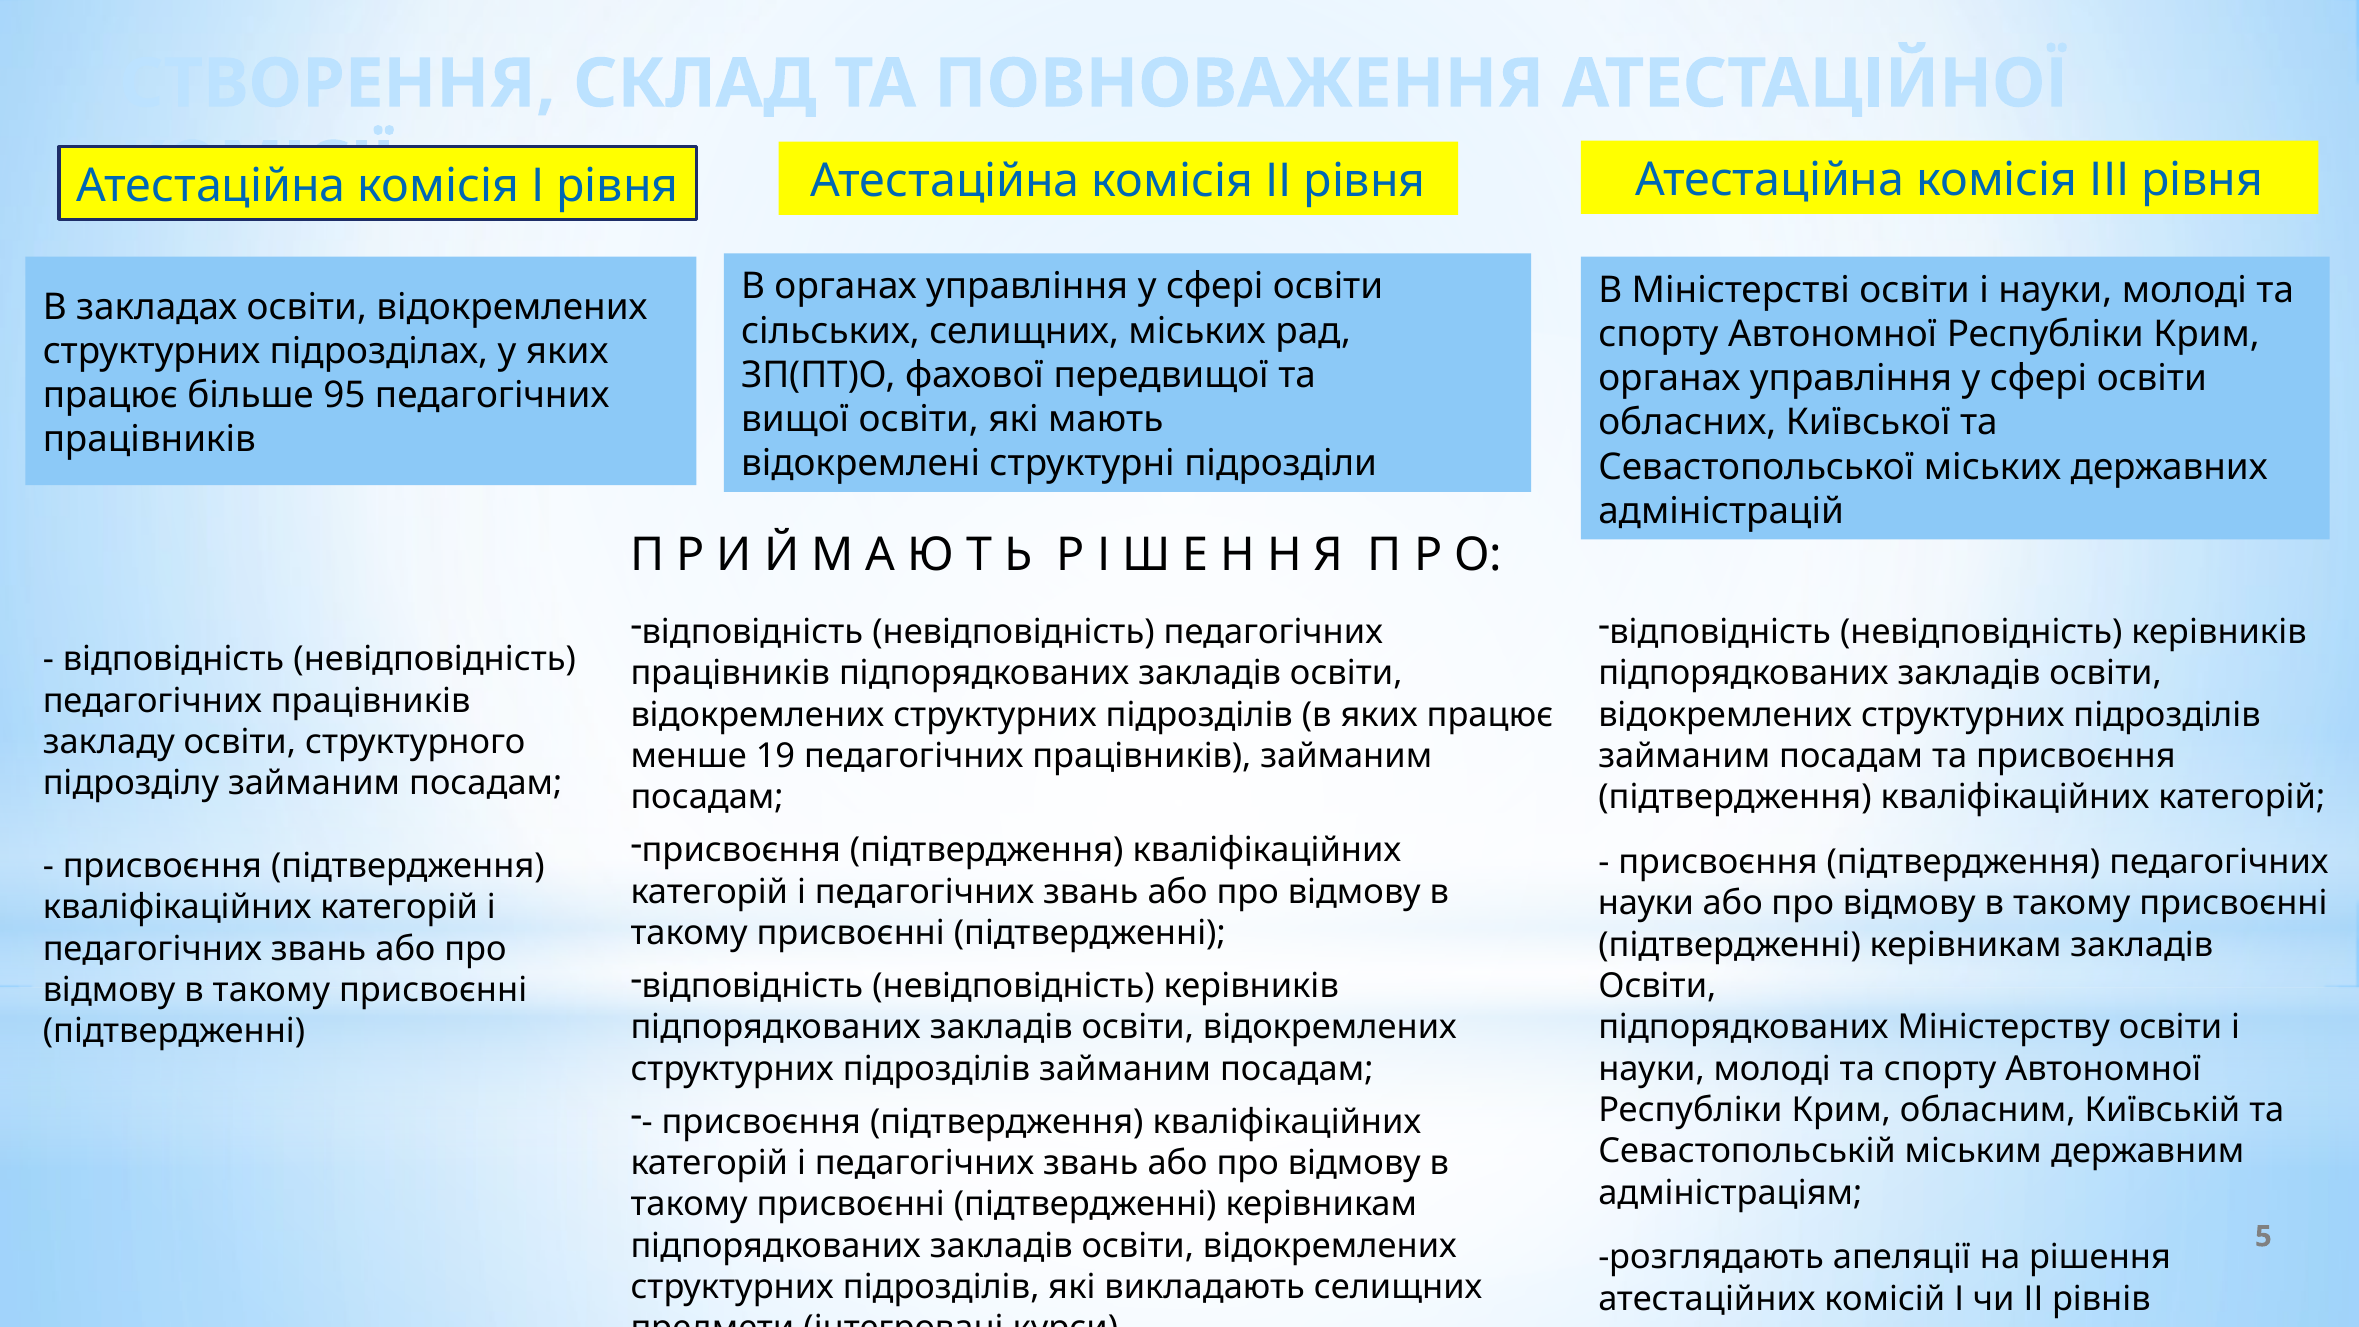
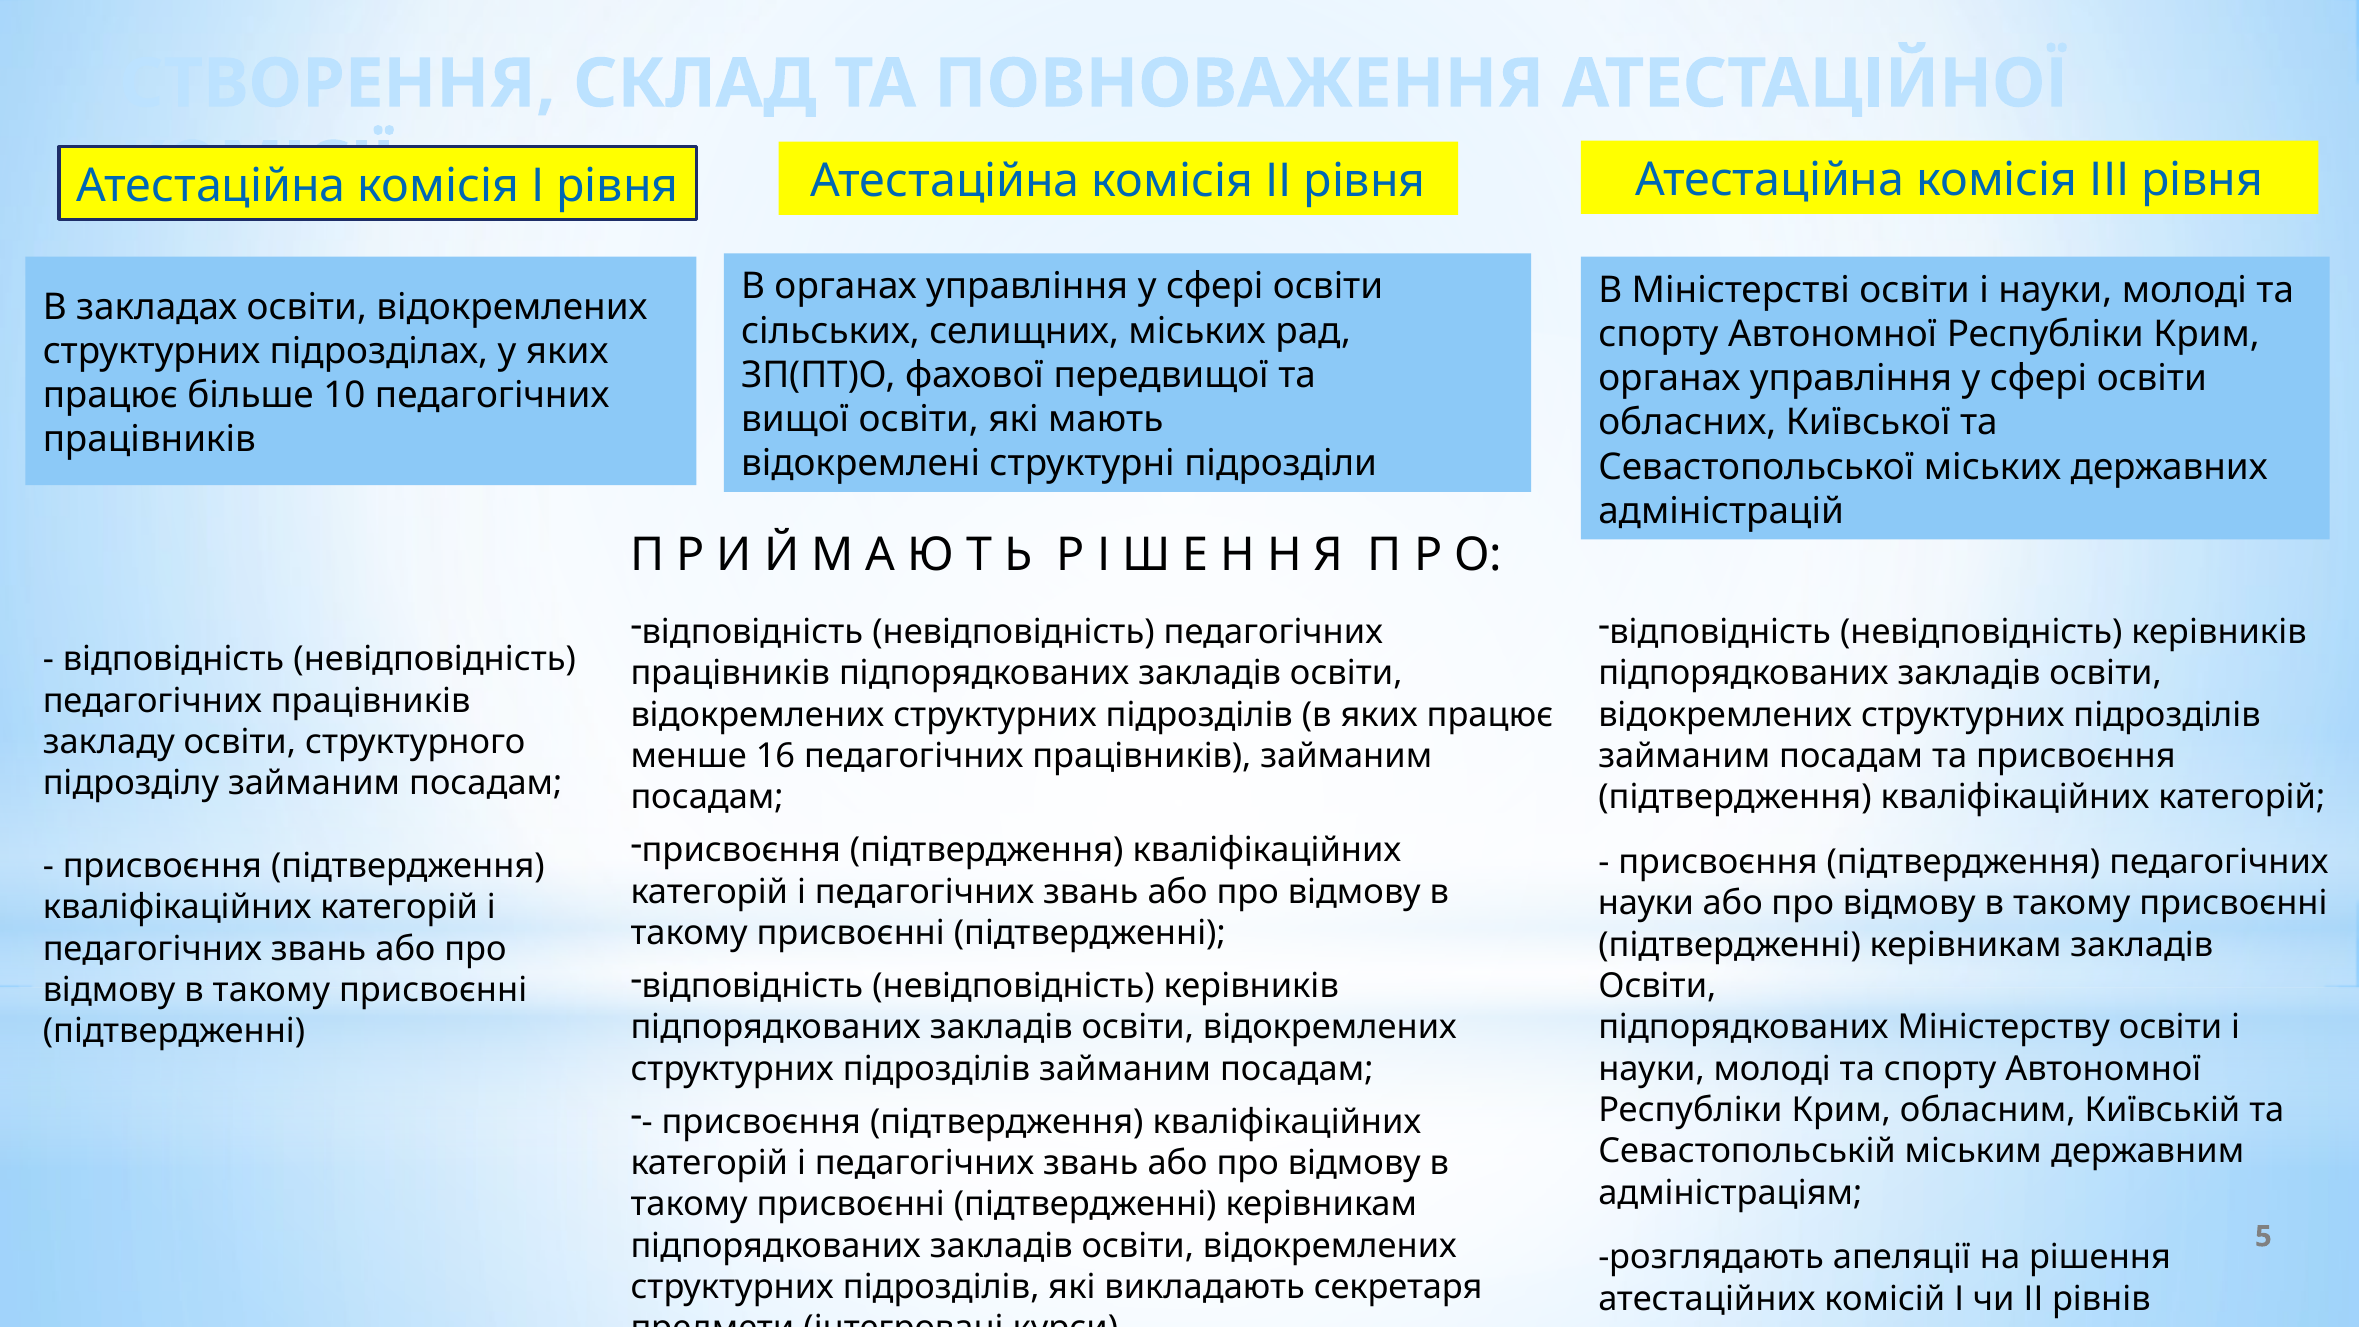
95: 95 -> 10
19: 19 -> 16
викладають селищних: селищних -> секретаря
